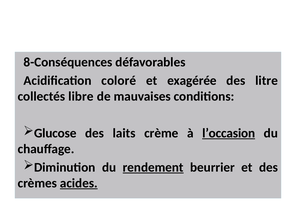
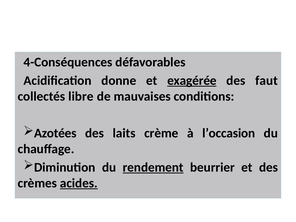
8-Conséquences: 8-Conséquences -> 4-Conséquences
coloré: coloré -> donne
exagérée underline: none -> present
litre: litre -> faut
Glucose: Glucose -> Azotées
l’occasion underline: present -> none
